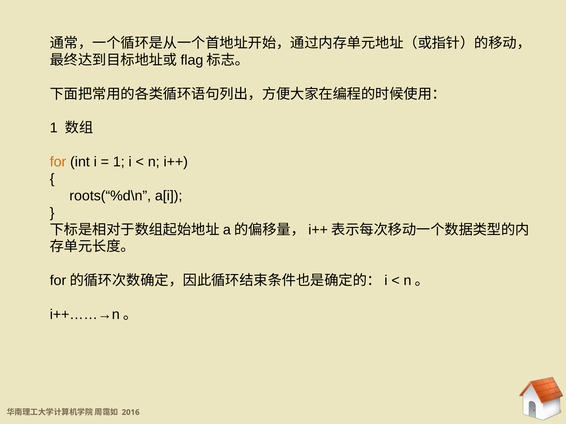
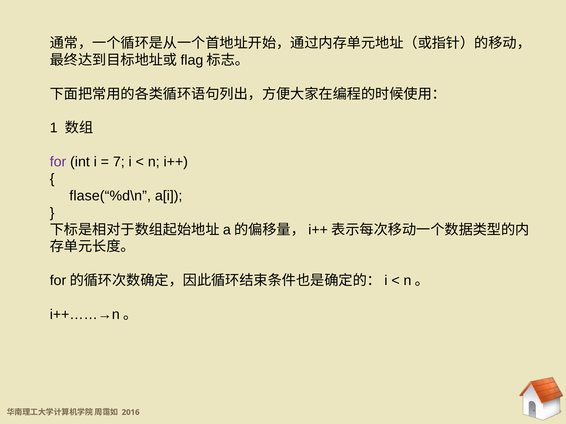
for colour: orange -> purple
1 at (119, 162): 1 -> 7
roots(“%d\n: roots(“%d\n -> flase(“%d\n
